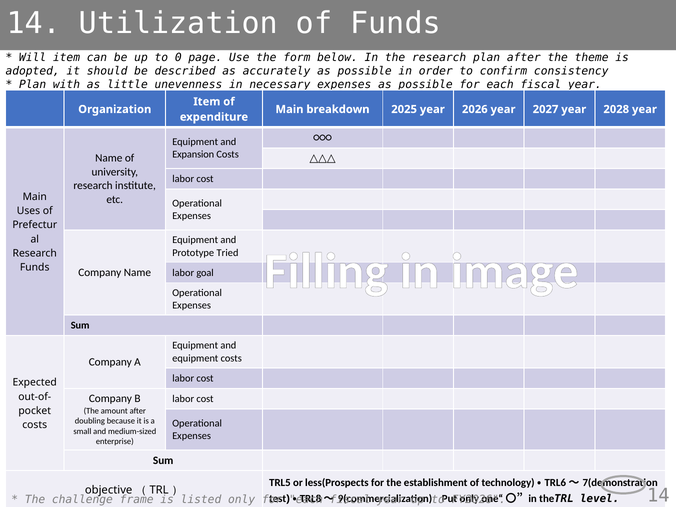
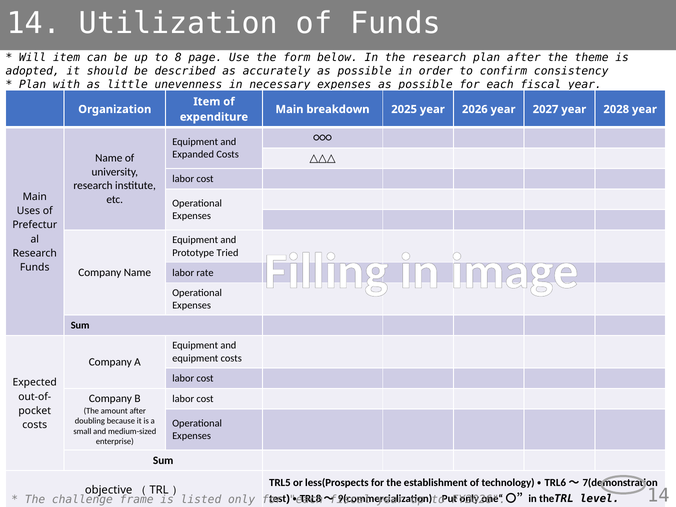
0: 0 -> 8
Expansion: Expansion -> Expanded
goal: goal -> rate
